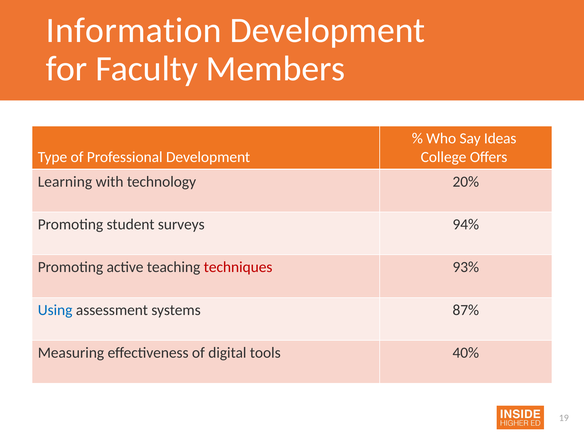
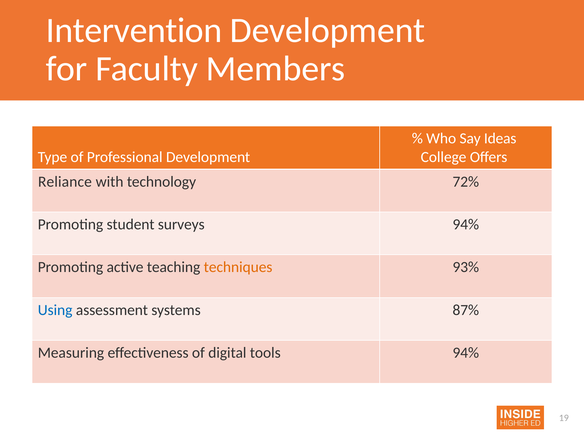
Information: Information -> Intervention
Learning: Learning -> Reliance
20%: 20% -> 72%
techniques colour: red -> orange
tools 40%: 40% -> 94%
